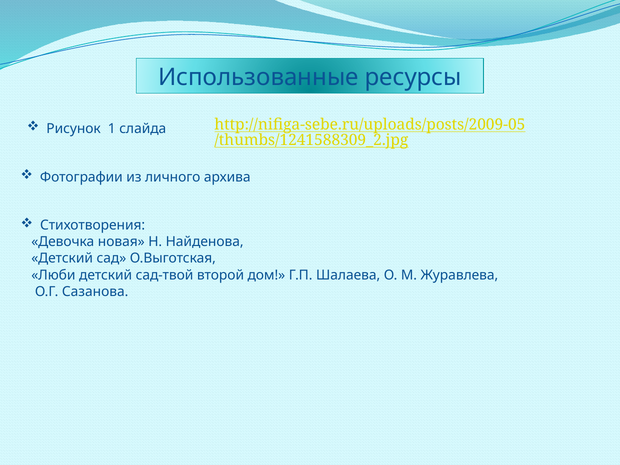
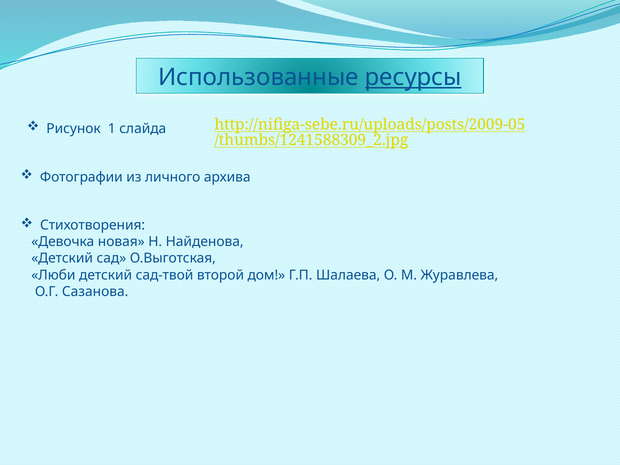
ресурсы underline: none -> present
